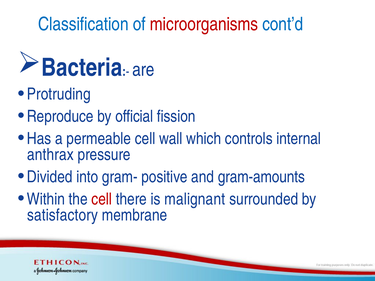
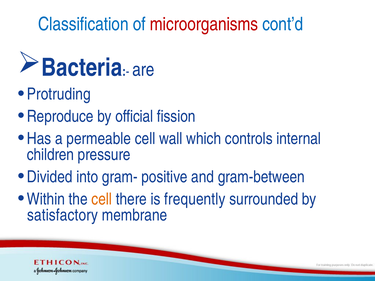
anthrax: anthrax -> children
gram-amounts: gram-amounts -> gram-between
cell at (102, 199) colour: red -> orange
malignant: malignant -> frequently
